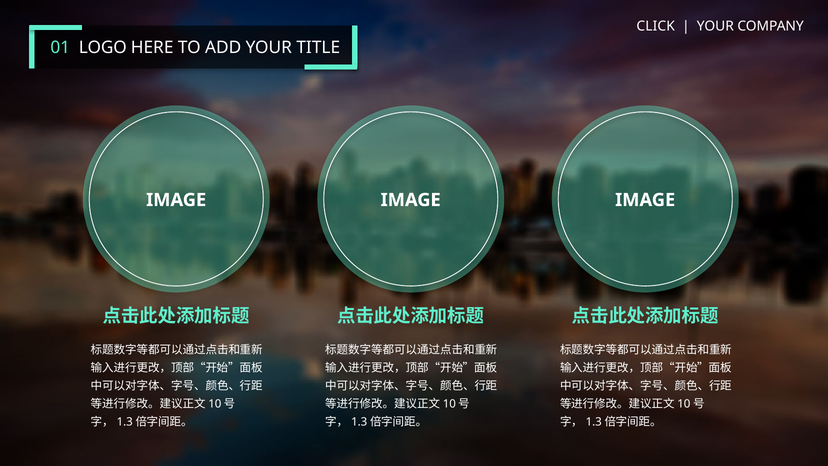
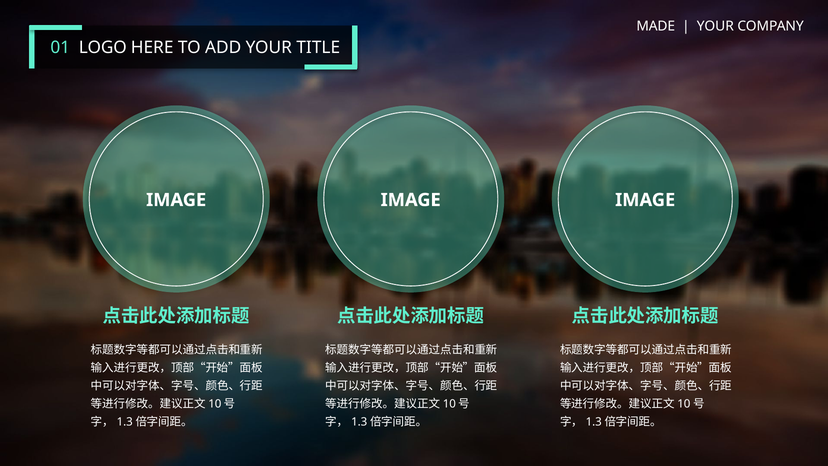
CLICK: CLICK -> MADE
